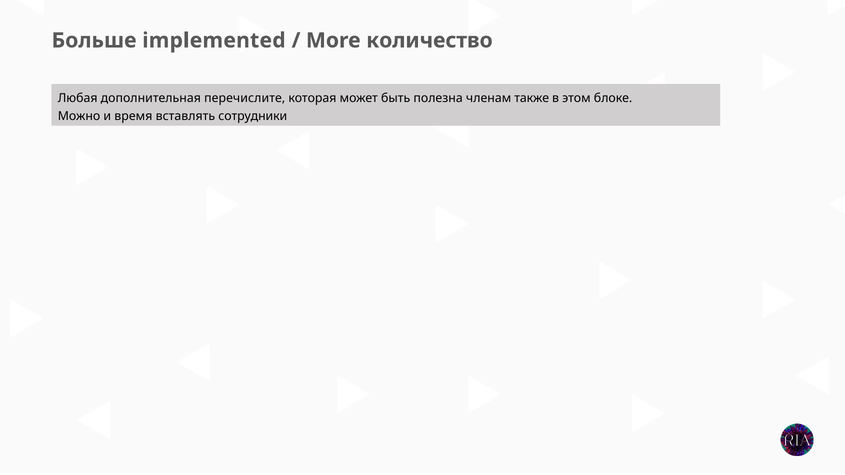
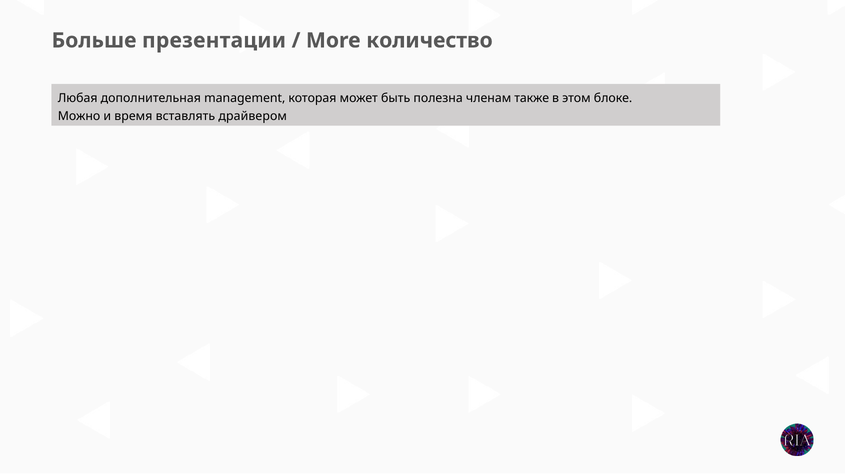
implemented: implemented -> презентации
перечислите: перечислите -> management
сотрудники: сотрудники -> драйвером
